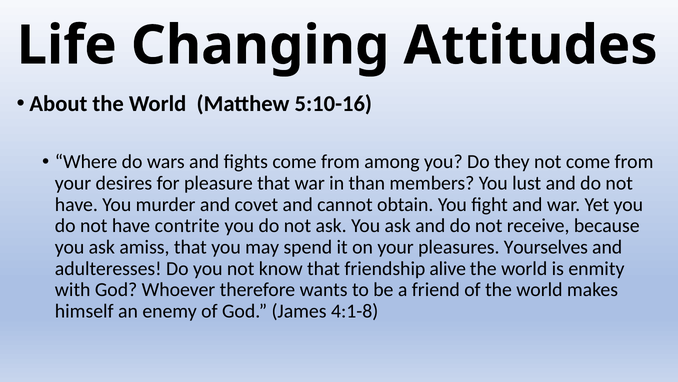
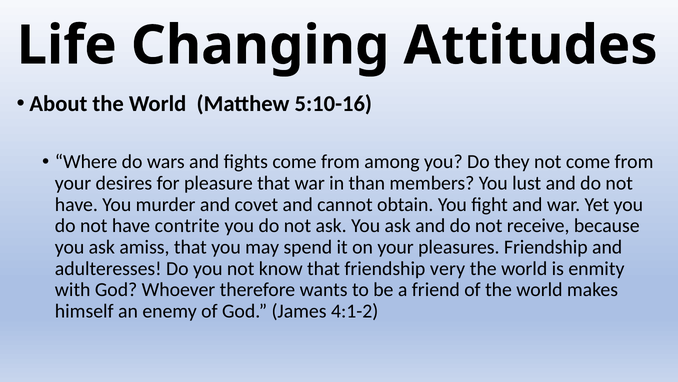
pleasures Yourselves: Yourselves -> Friendship
alive: alive -> very
4:1-8: 4:1-8 -> 4:1-2
